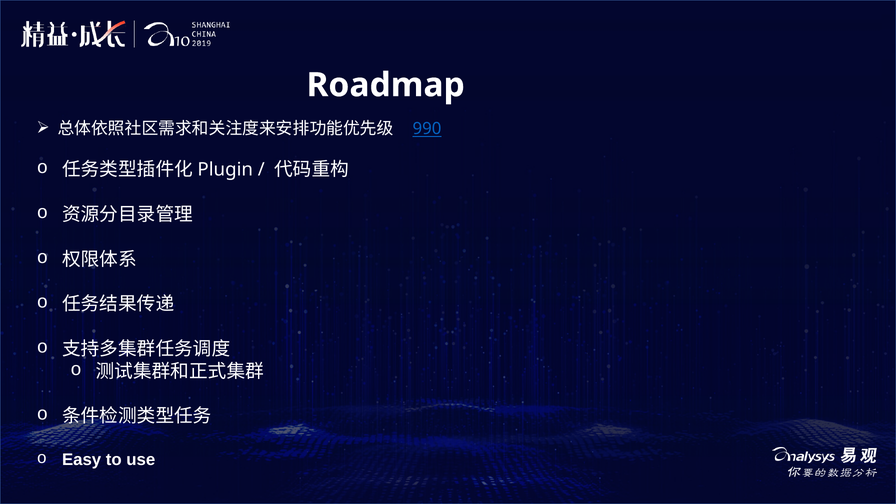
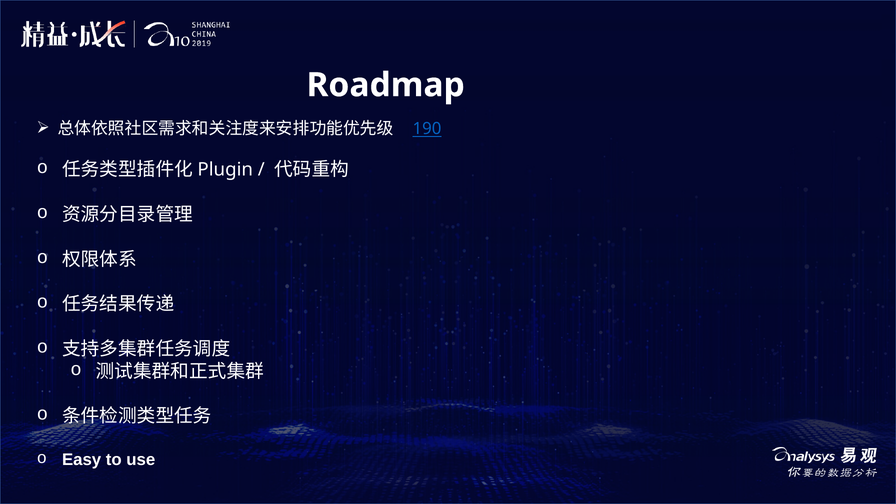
990: 990 -> 190
